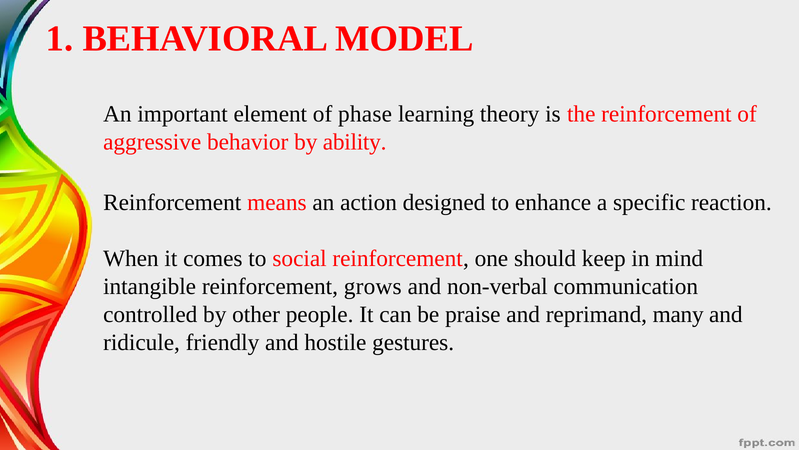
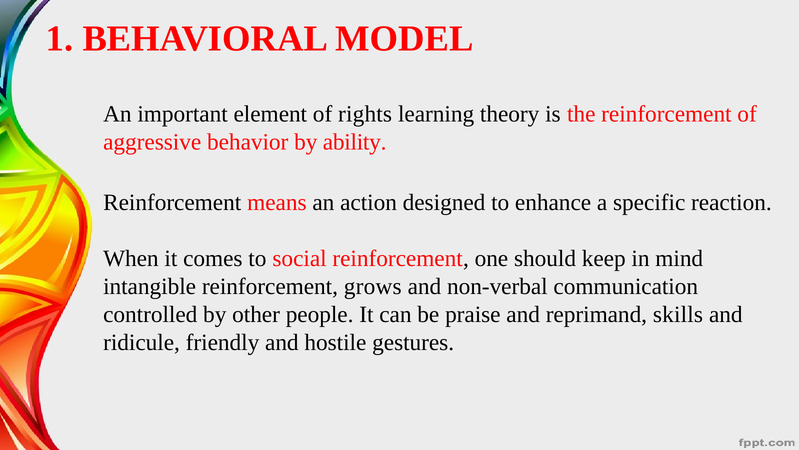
phase: phase -> rights
many: many -> skills
